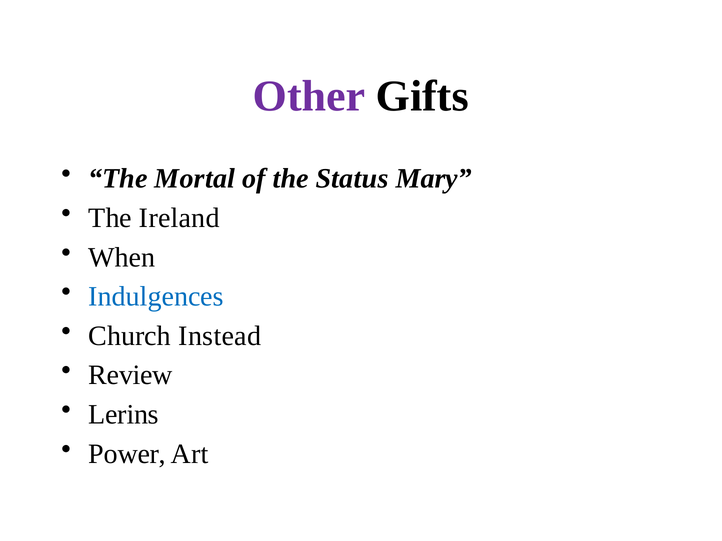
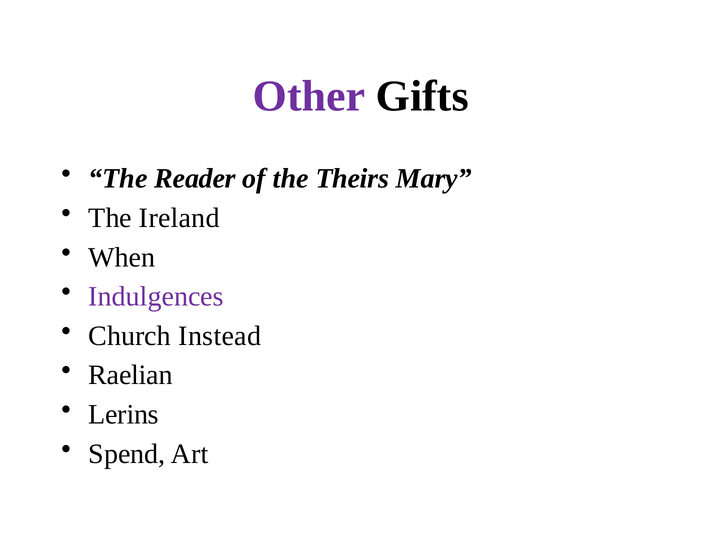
Mortal: Mortal -> Reader
Status: Status -> Theirs
Indulgences colour: blue -> purple
Review: Review -> Raelian
Power: Power -> Spend
